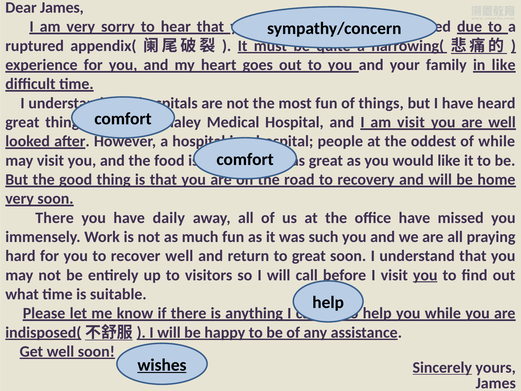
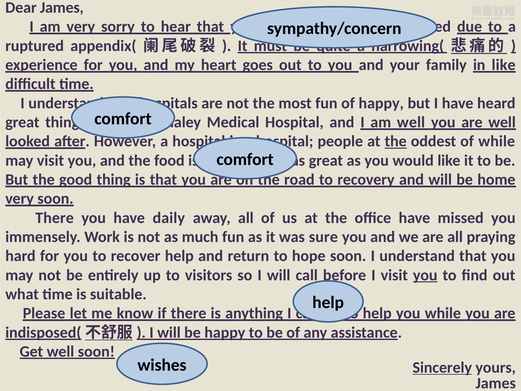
of things: things -> happy
am visit: visit -> well
the at (396, 141) underline: none -> present
such: such -> sure
recover well: well -> help
to great: great -> hope
wishes underline: present -> none
